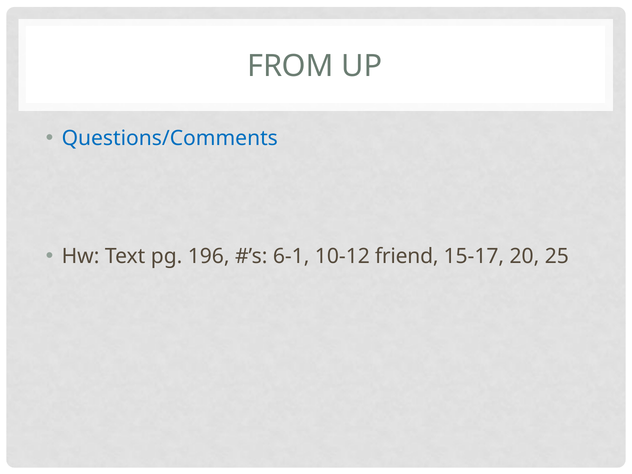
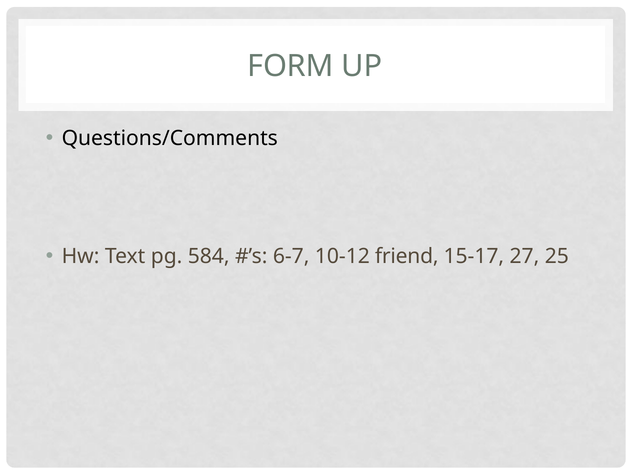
FROM: FROM -> FORM
Questions/Comments colour: blue -> black
196: 196 -> 584
6-1: 6-1 -> 6-7
20: 20 -> 27
